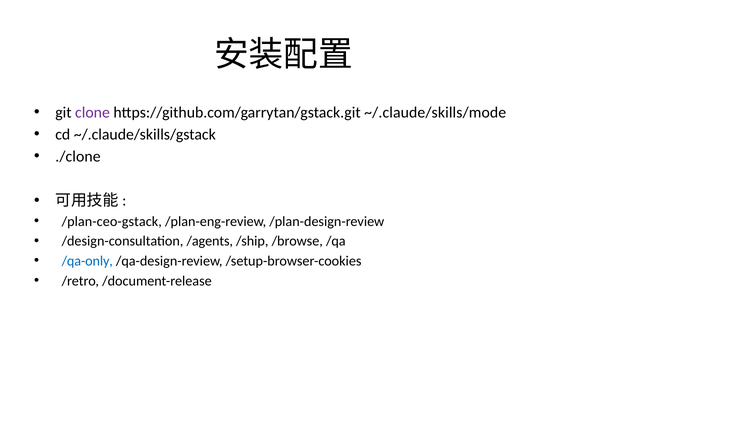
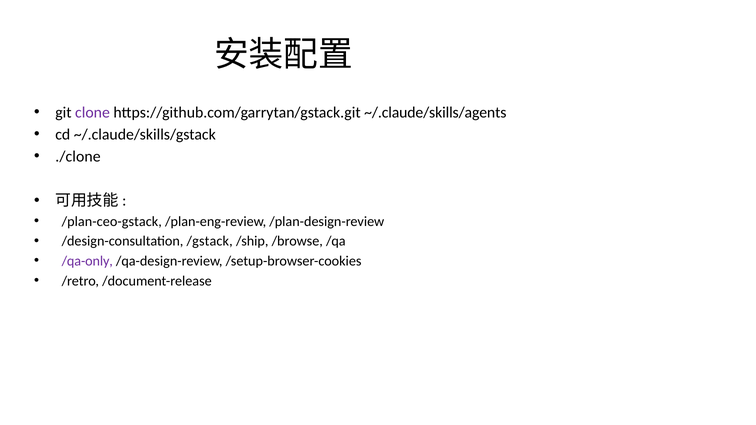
~/.claude/skills/mode: ~/.claude/skills/mode -> ~/.claude/skills/agents
/agents: /agents -> /gstack
/qa-only colour: blue -> purple
